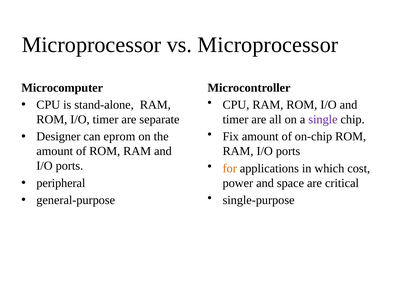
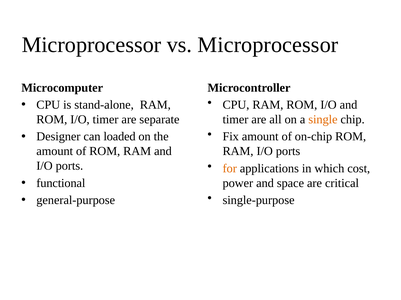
single colour: purple -> orange
eprom: eprom -> loaded
peripheral: peripheral -> functional
